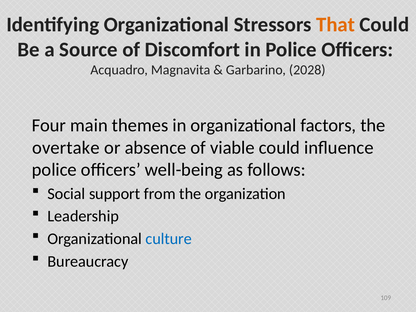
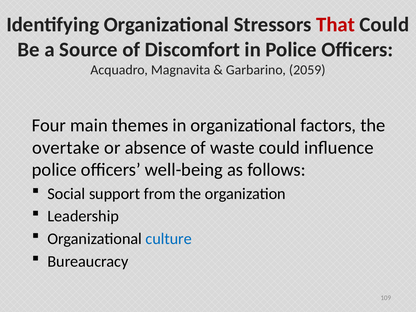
That colour: orange -> red
2028: 2028 -> 2059
viable: viable -> waste
